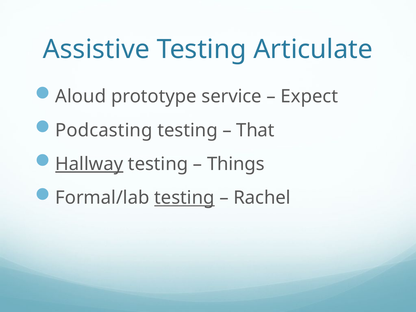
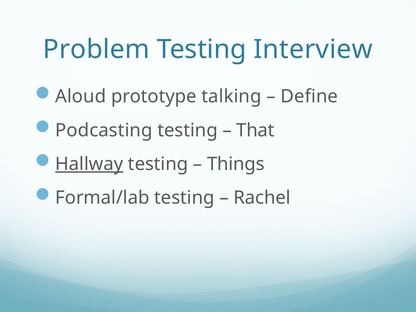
Assistive: Assistive -> Problem
Articulate: Articulate -> Interview
service: service -> talking
Expect: Expect -> Define
testing at (184, 198) underline: present -> none
